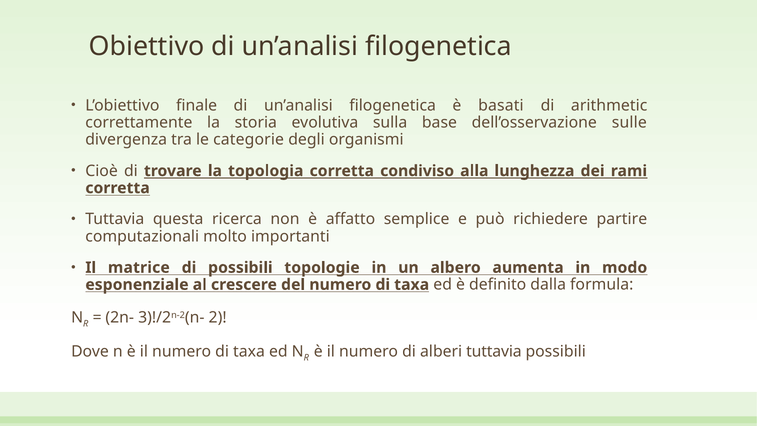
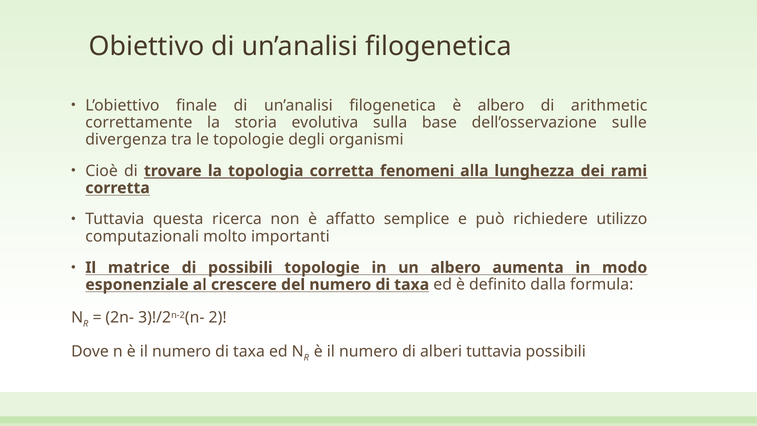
è basati: basati -> albero
le categorie: categorie -> topologie
condiviso: condiviso -> fenomeni
partire: partire -> utilizzo
